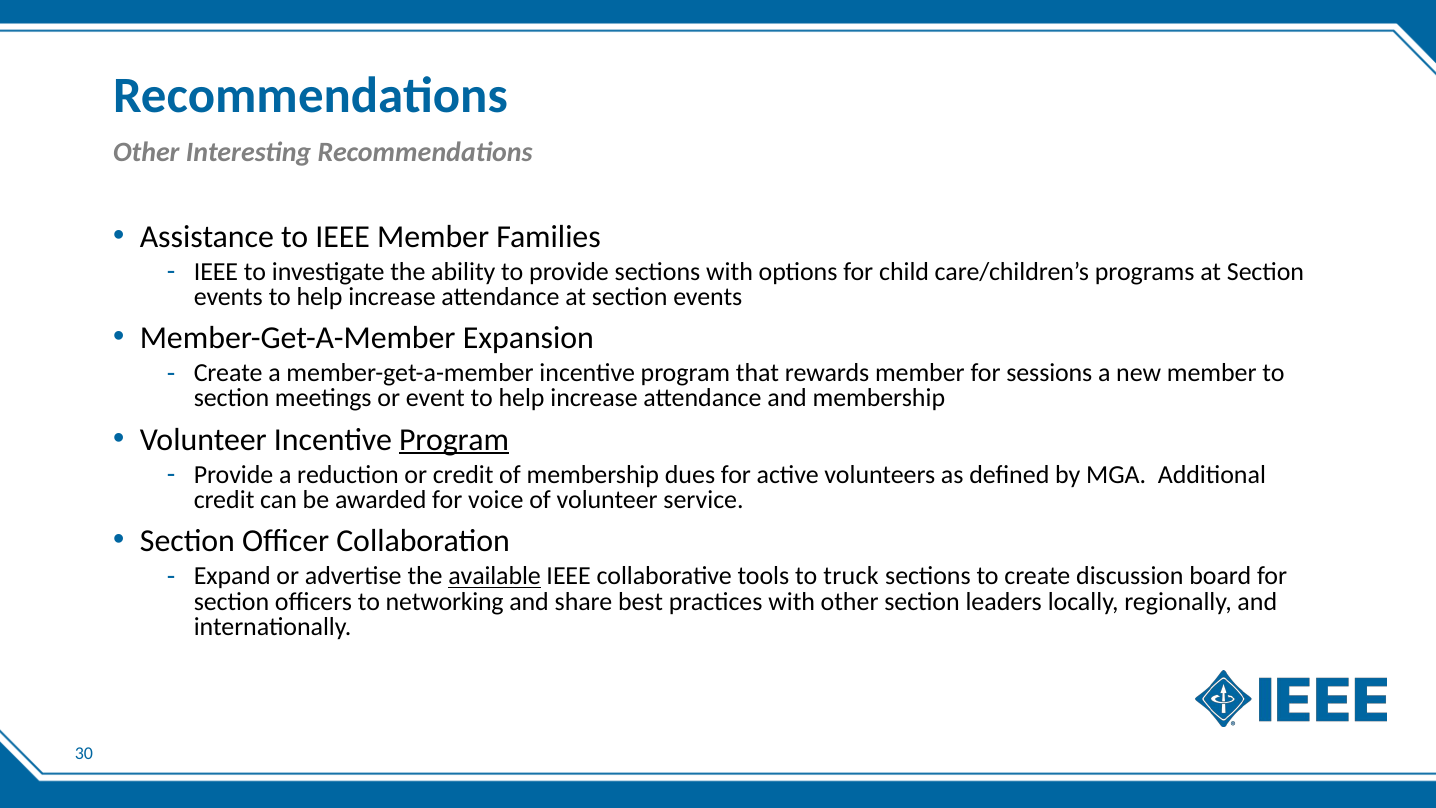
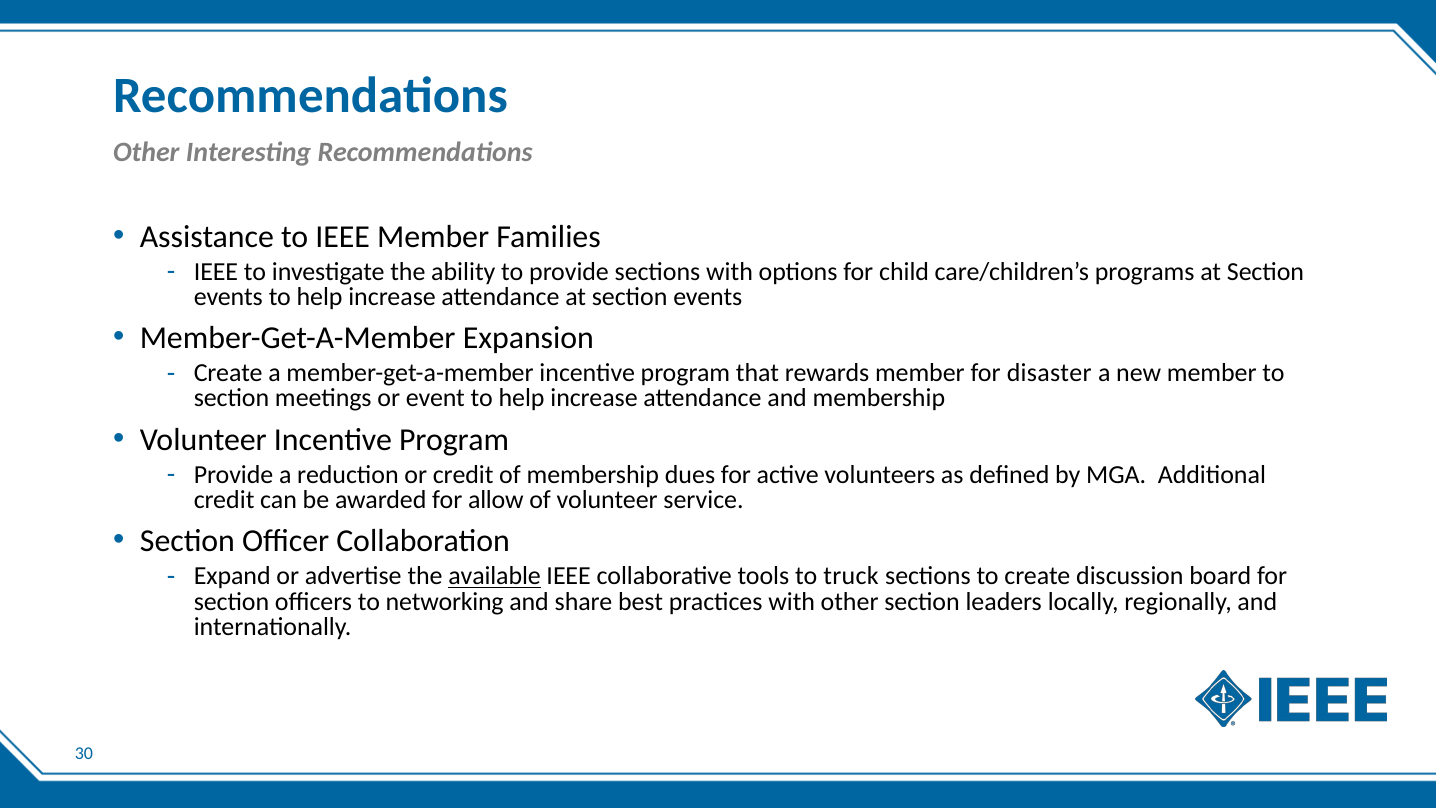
sessions: sessions -> disaster
Program at (454, 440) underline: present -> none
voice: voice -> allow
